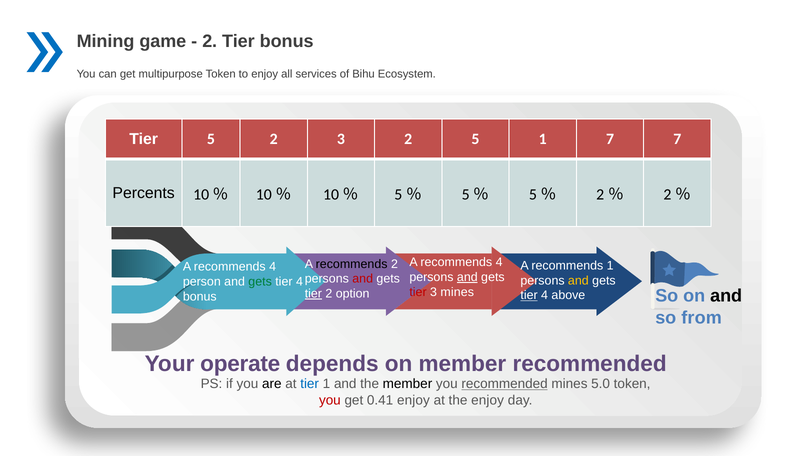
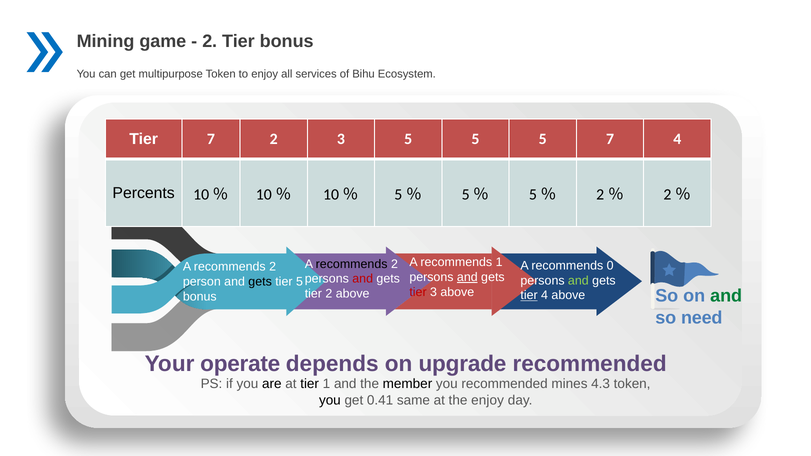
Tier 5: 5 -> 7
3 2: 2 -> 5
1 at (543, 139): 1 -> 5
7 7: 7 -> 4
4 at (499, 262): 4 -> 1
recommends 1: 1 -> 0
4 at (273, 267): 4 -> 2
and at (578, 281) colour: yellow -> light green
gets at (260, 282) colour: green -> black
4 at (299, 282): 4 -> 5
3 mines: mines -> above
tier at (313, 294) underline: present -> none
2 option: option -> above
and at (726, 296) colour: black -> green
from: from -> need
on member: member -> upgrade
tier at (310, 384) colour: blue -> black
recommended at (505, 384) underline: present -> none
5.0: 5.0 -> 4.3
you at (330, 400) colour: red -> black
0.41 enjoy: enjoy -> same
